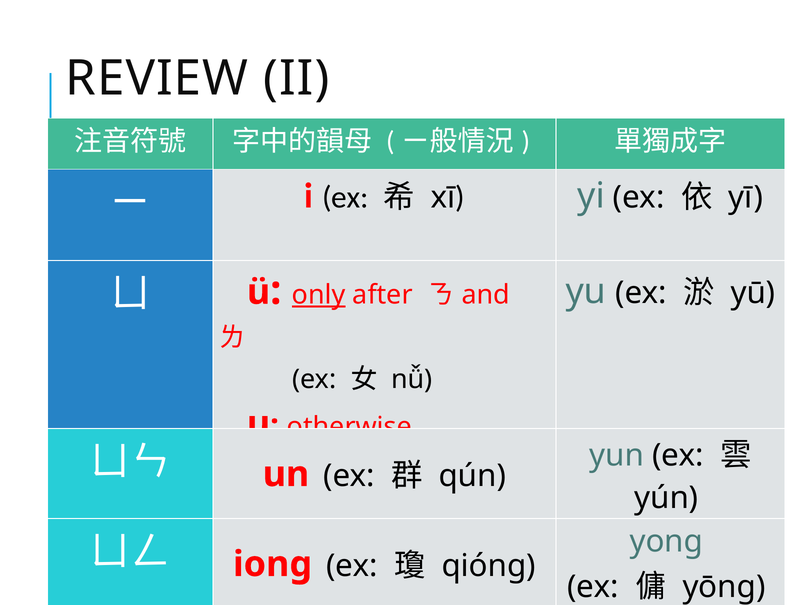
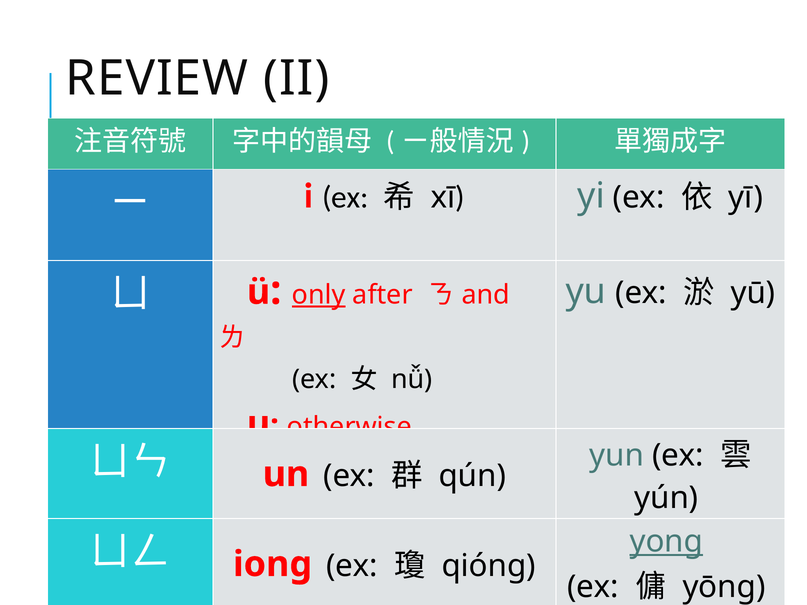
yong underline: none -> present
